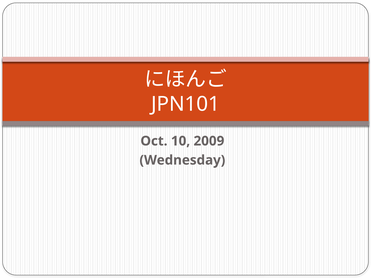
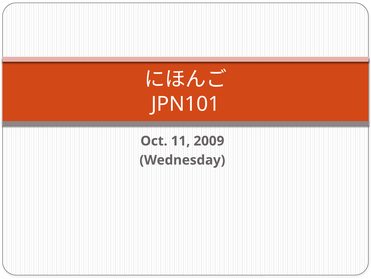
10: 10 -> 11
